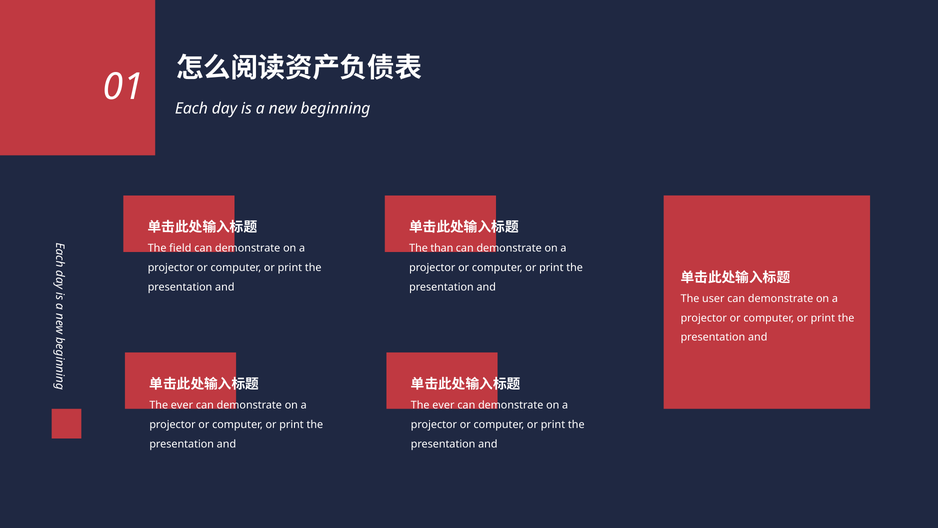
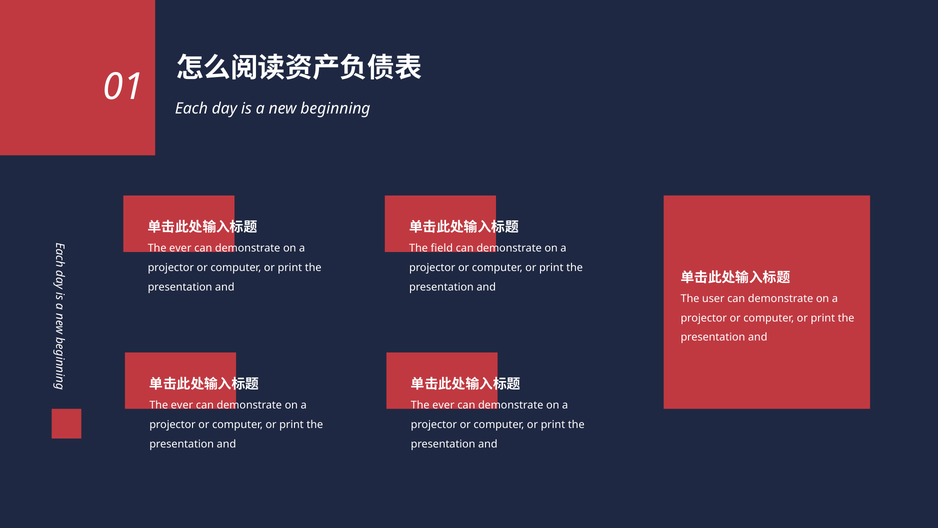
field at (180, 248): field -> ever
than: than -> field
